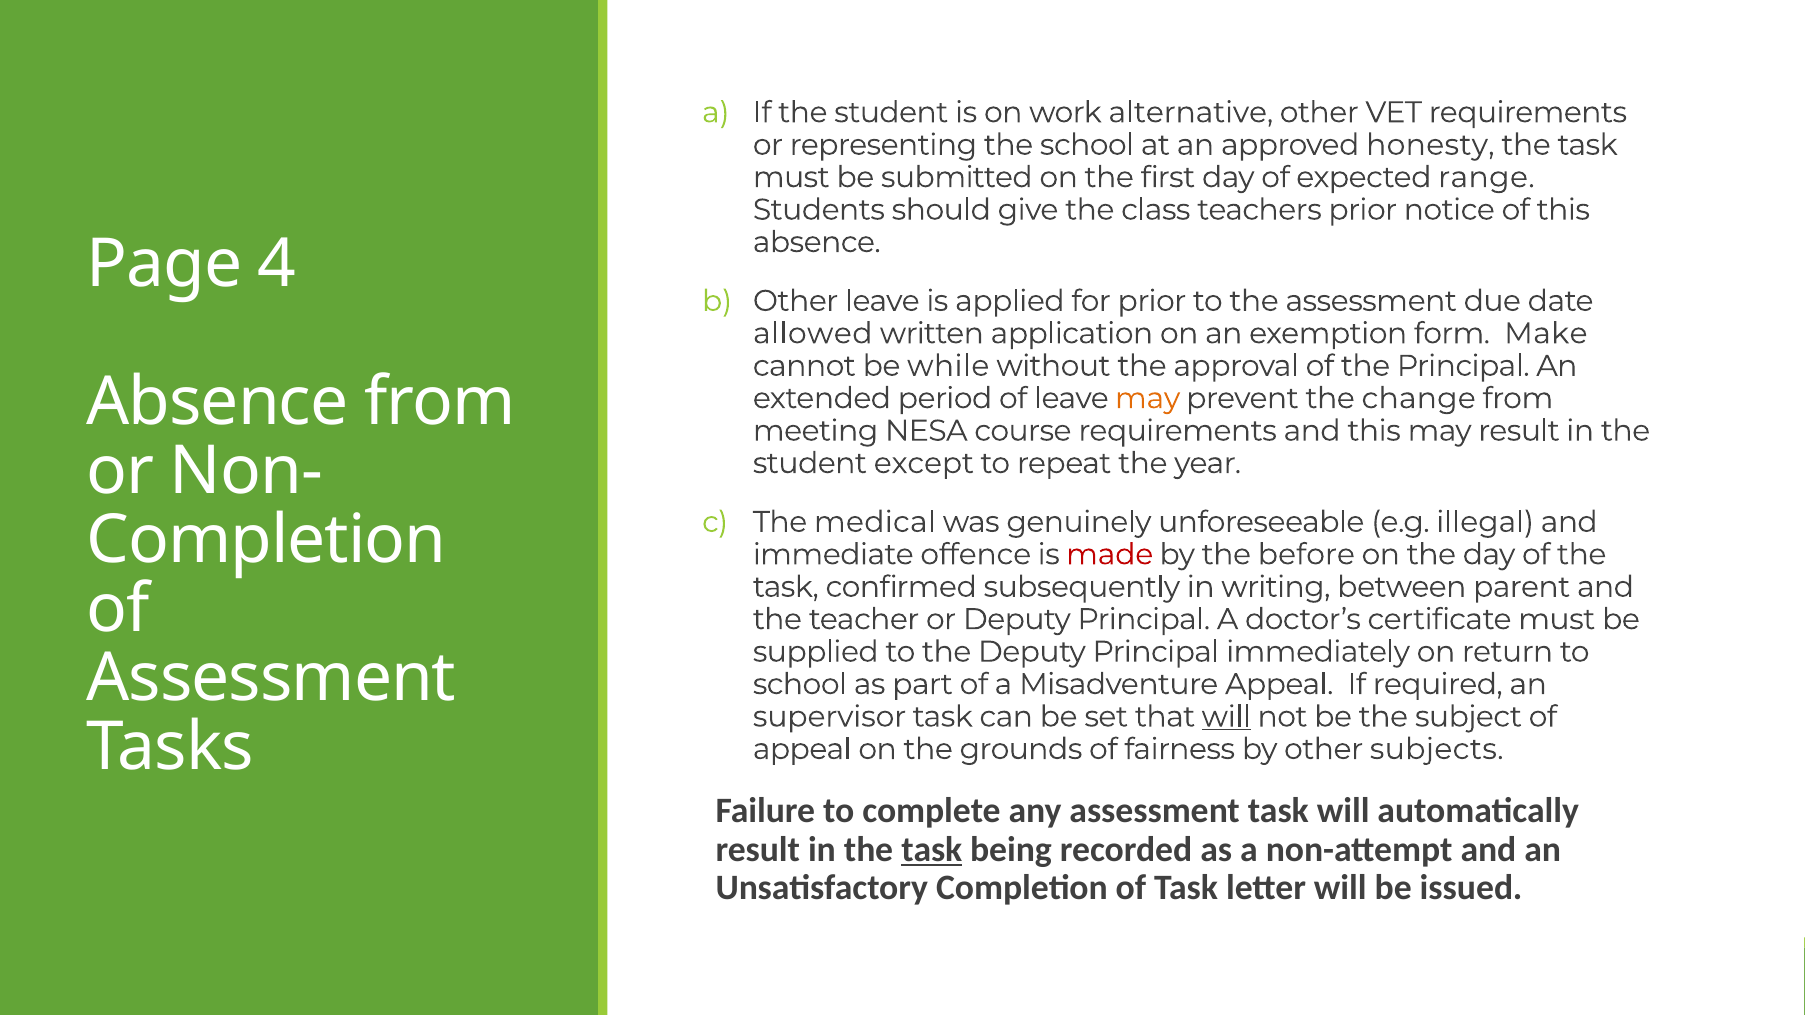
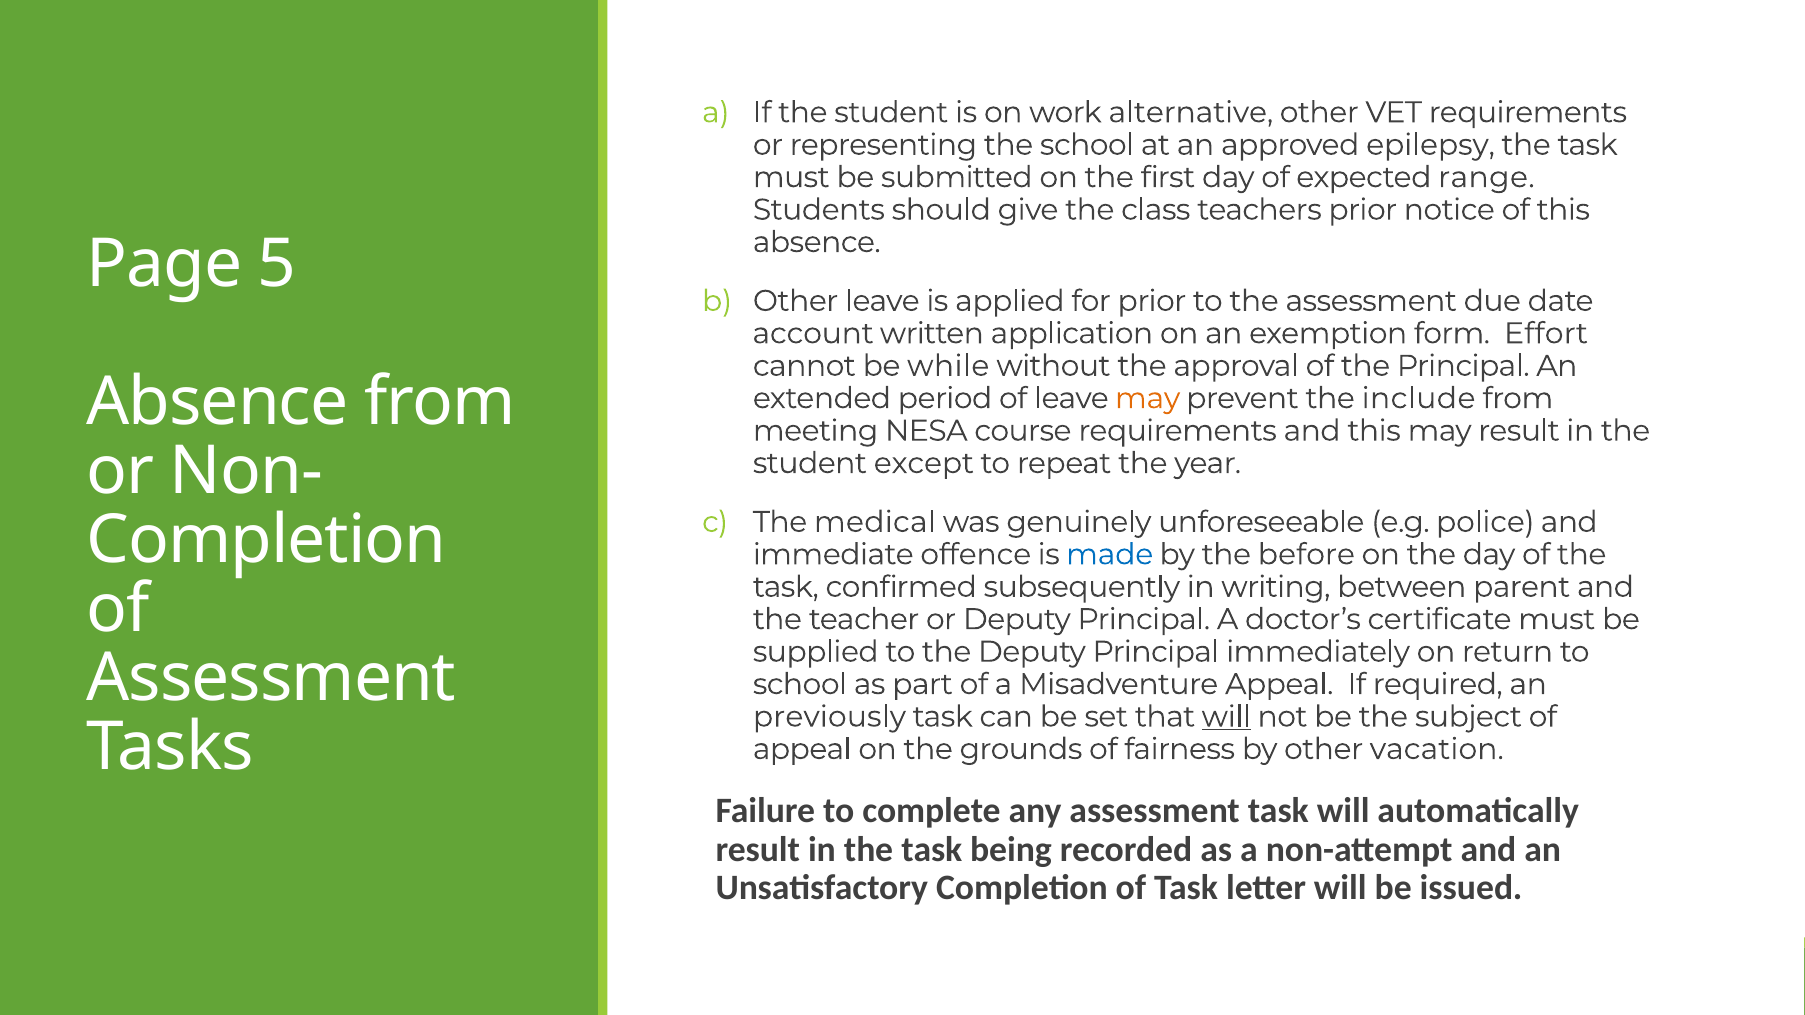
honesty: honesty -> epilepsy
4: 4 -> 5
allowed: allowed -> account
Make: Make -> Effort
change: change -> include
illegal: illegal -> police
made colour: red -> blue
supervisor: supervisor -> previously
subjects: subjects -> vacation
task at (932, 850) underline: present -> none
